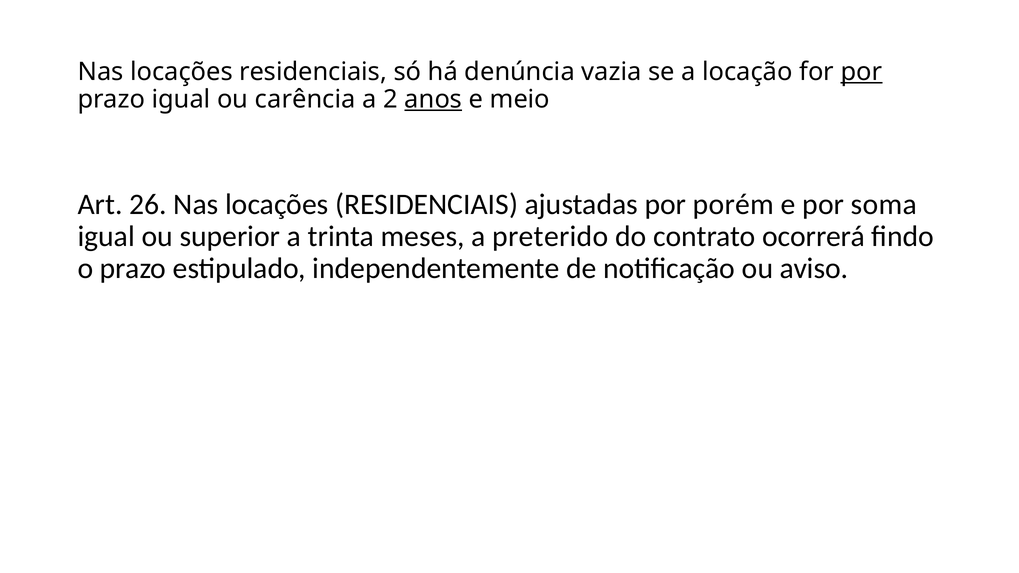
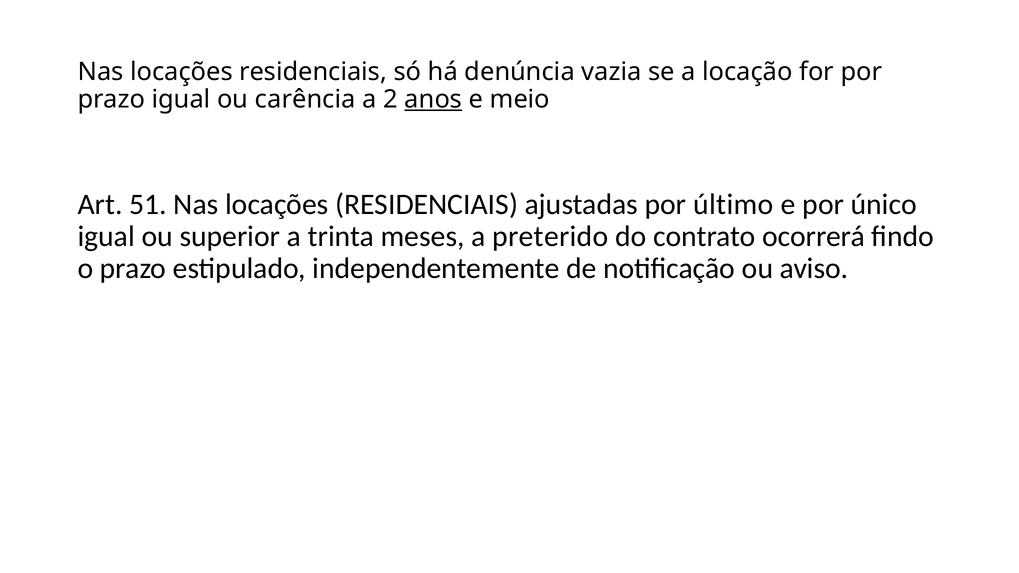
por at (861, 72) underline: present -> none
26: 26 -> 51
porém: porém -> último
soma: soma -> único
